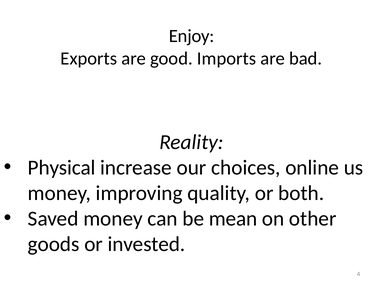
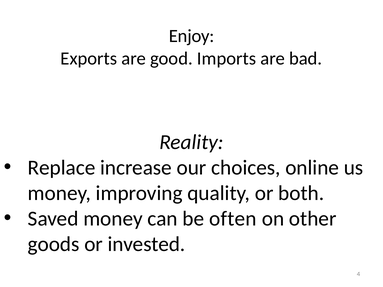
Physical: Physical -> Replace
mean: mean -> often
